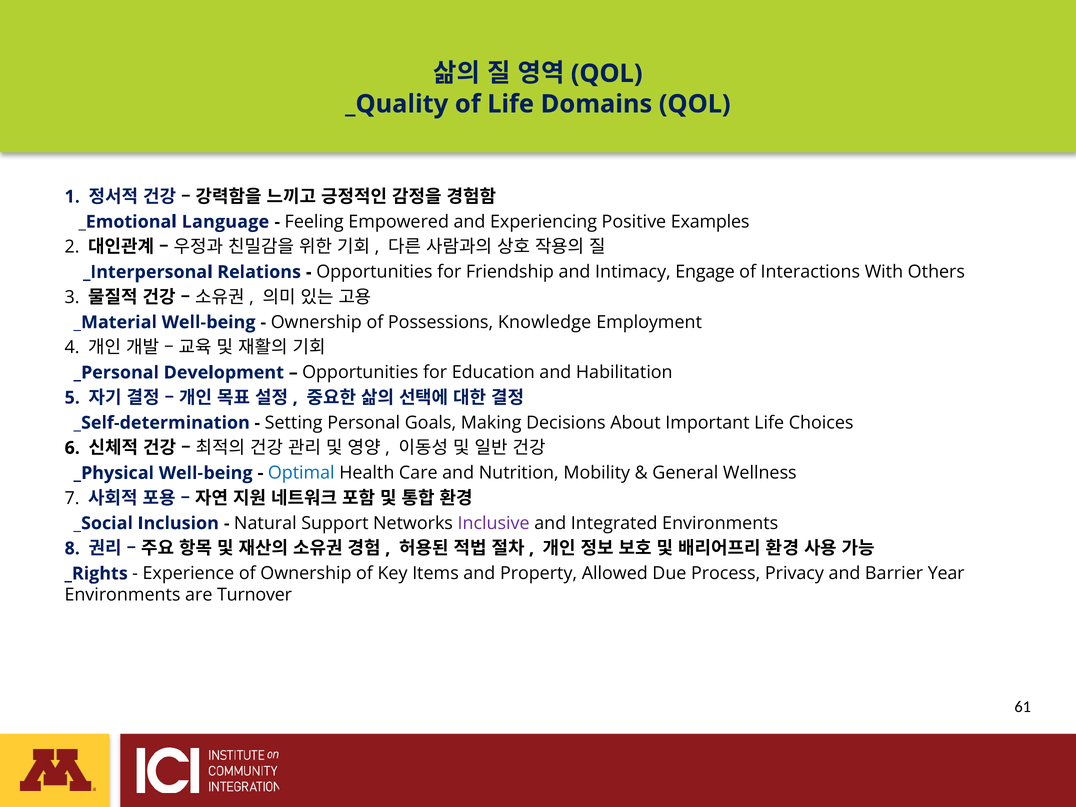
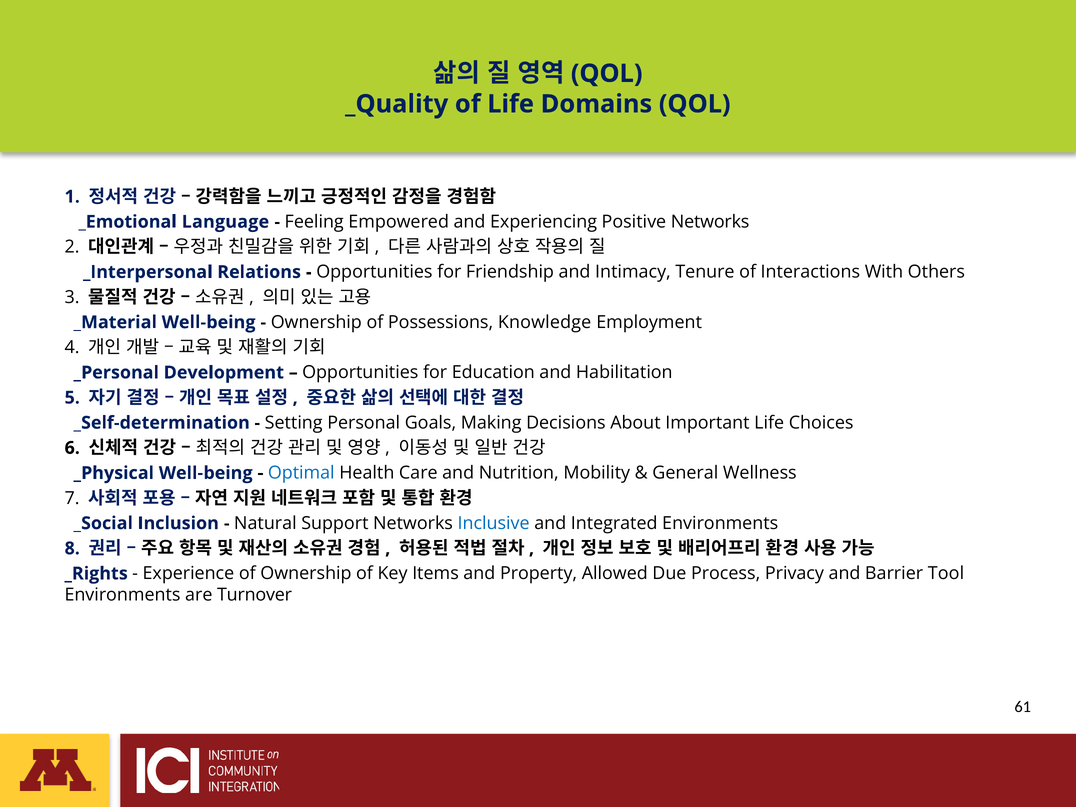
Positive Examples: Examples -> Networks
Engage: Engage -> Tenure
Inclusive colour: purple -> blue
Year: Year -> Tool
